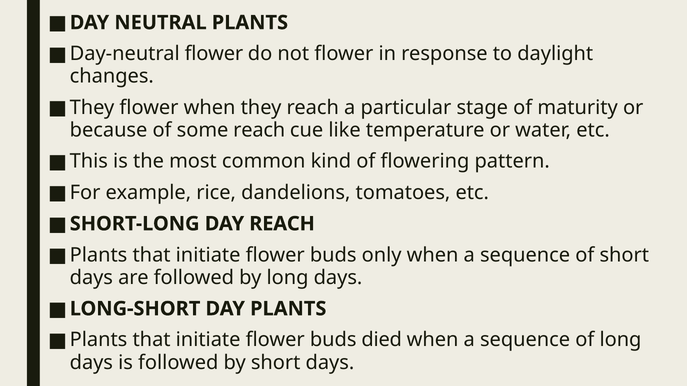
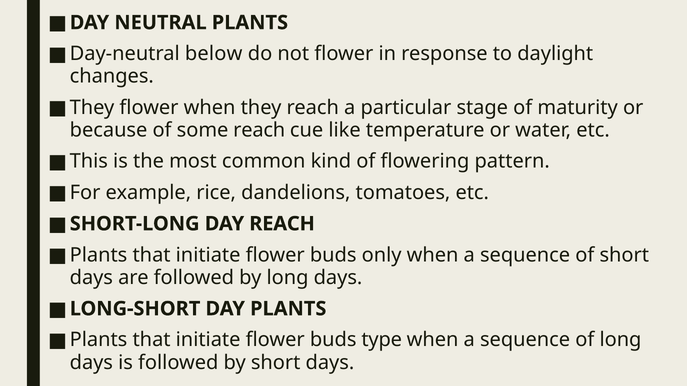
Day-neutral flower: flower -> below
died: died -> type
